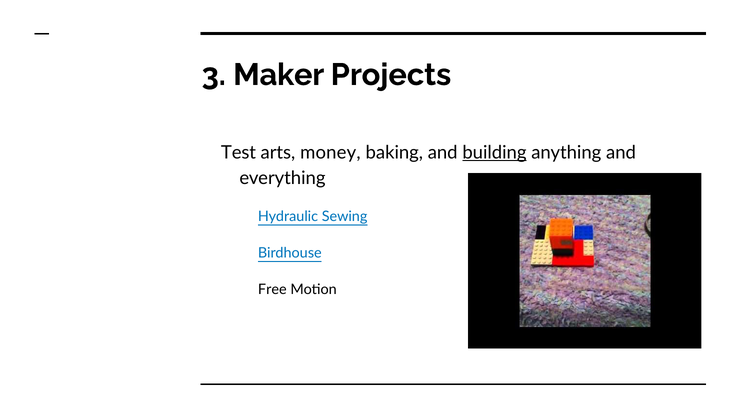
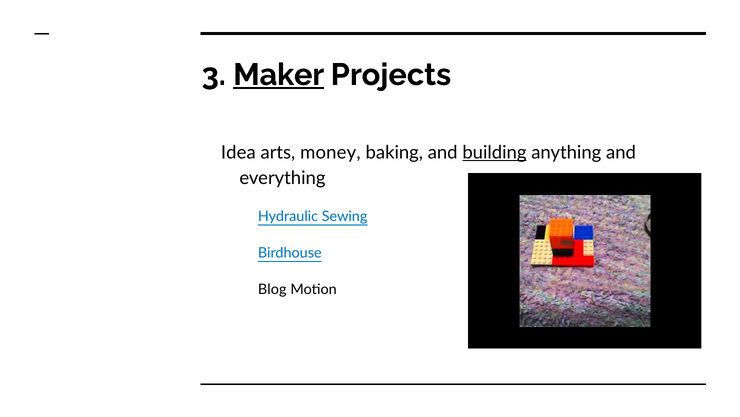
Maker underline: none -> present
Test: Test -> Idea
Free: Free -> Blog
